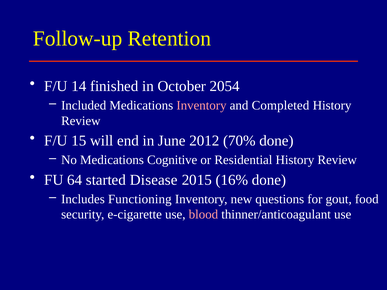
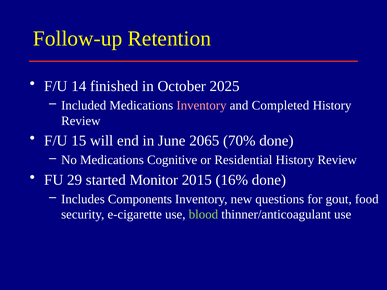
2054: 2054 -> 2025
2012: 2012 -> 2065
64: 64 -> 29
Disease: Disease -> Monitor
Functioning: Functioning -> Components
blood colour: pink -> light green
